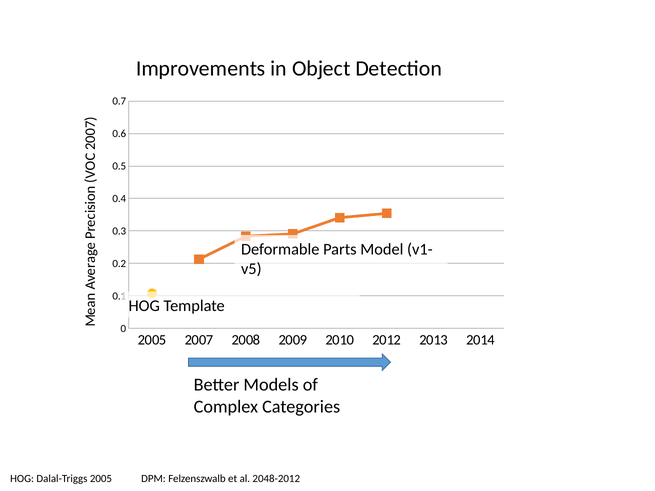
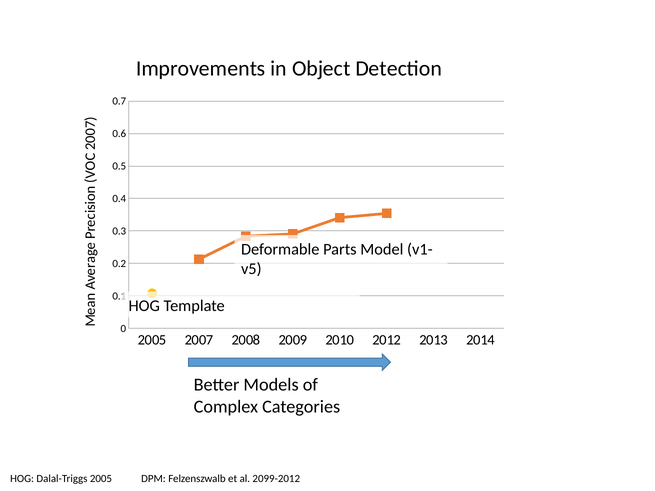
2048-2012: 2048-2012 -> 2099-2012
